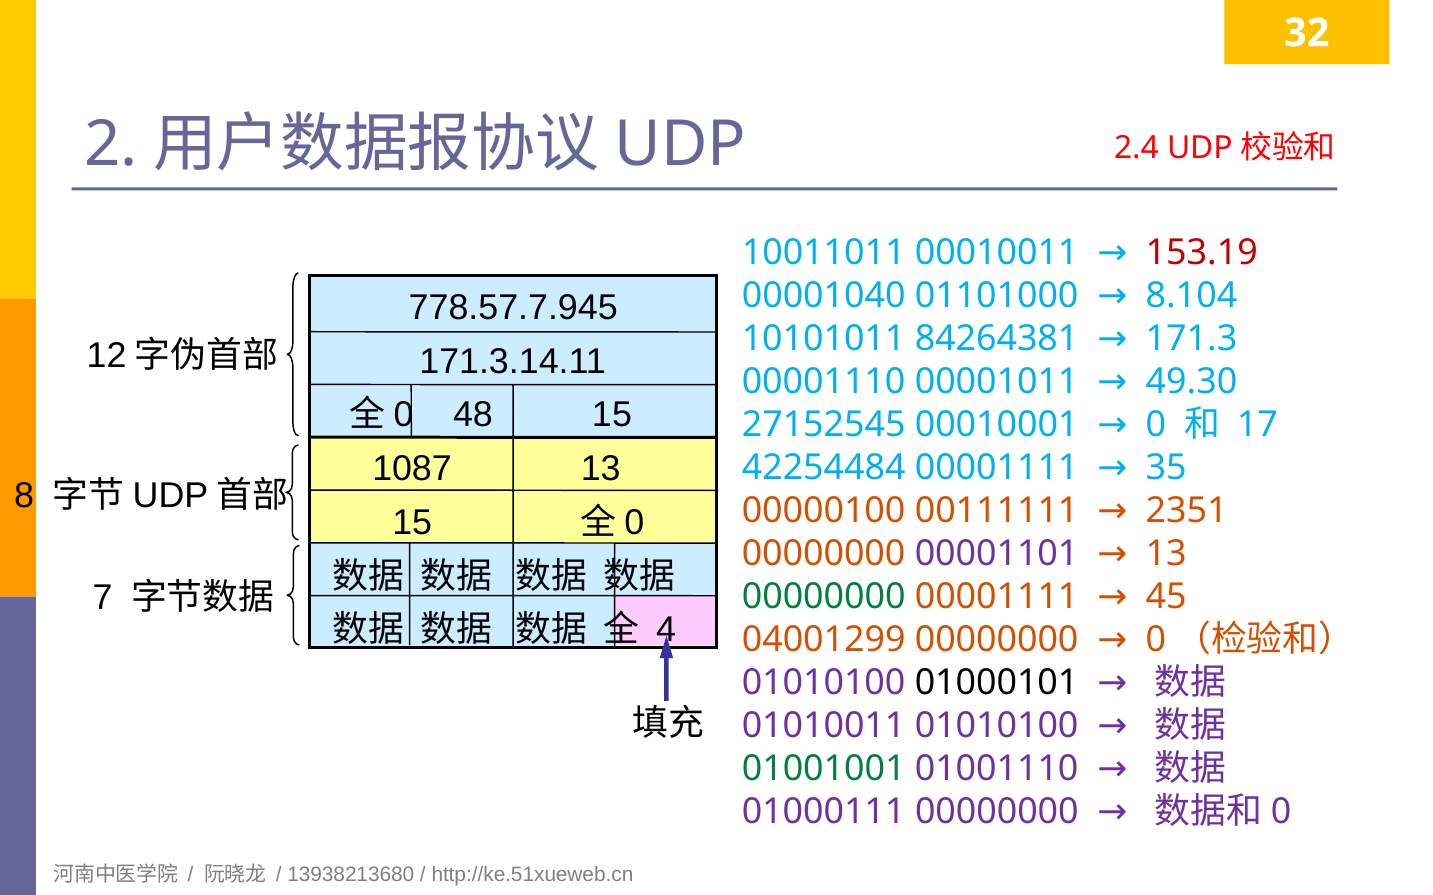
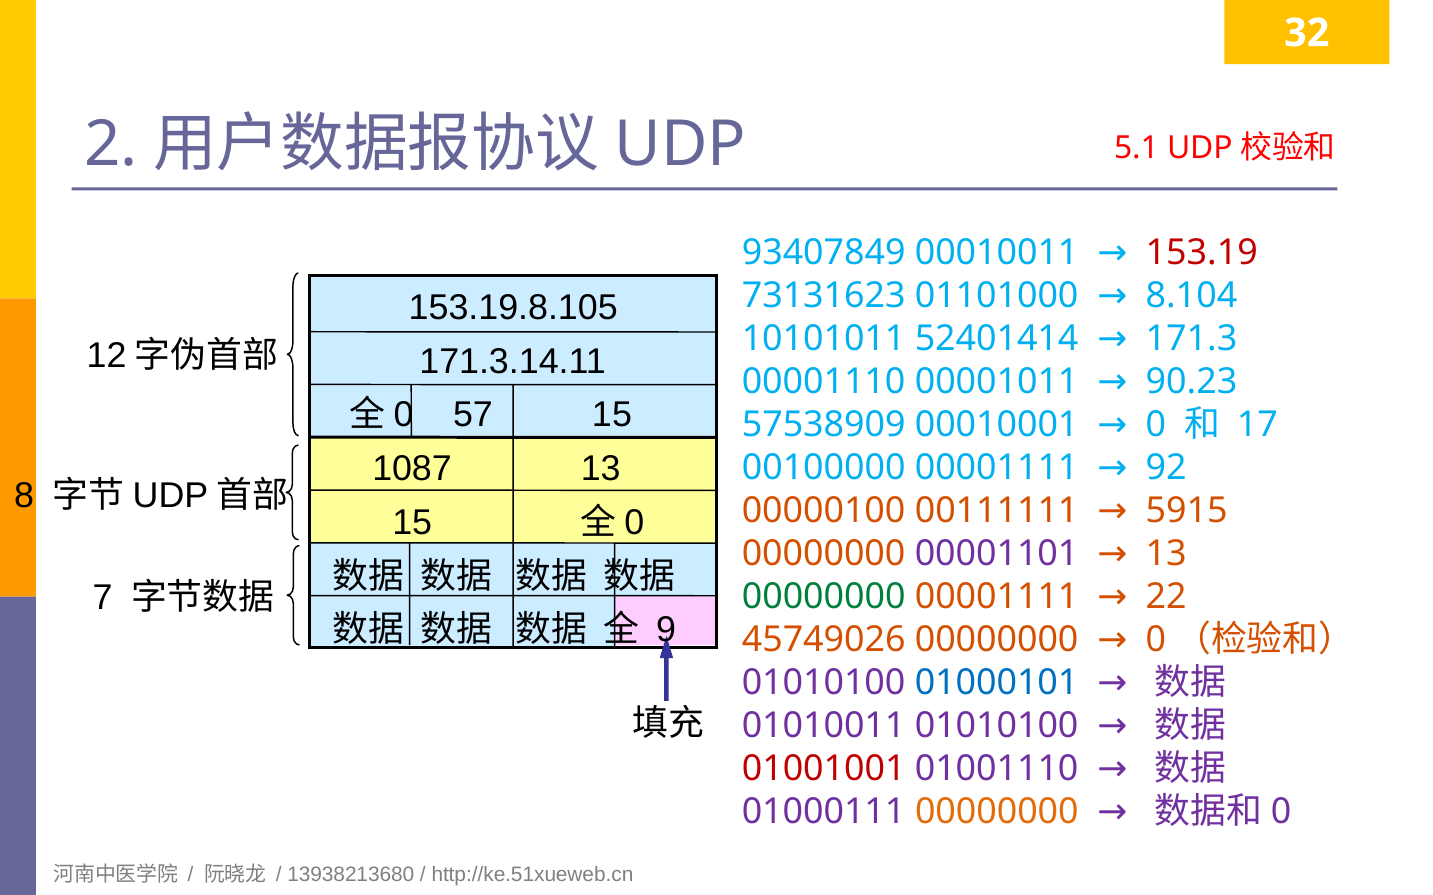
2.4: 2.4 -> 5.1
10011011: 10011011 -> 93407849
00001040: 00001040 -> 73131623
778.57.7.945: 778.57.7.945 -> 153.19.8.105
84264381: 84264381 -> 52401414
49.30: 49.30 -> 90.23
48: 48 -> 57
27152545: 27152545 -> 57538909
42254484: 42254484 -> 00100000
35: 35 -> 92
2351: 2351 -> 5915
45: 45 -> 22
4: 4 -> 9
04001299: 04001299 -> 45749026
01000101 colour: black -> blue
01001001 colour: green -> red
00000000 at (997, 812) colour: purple -> orange
